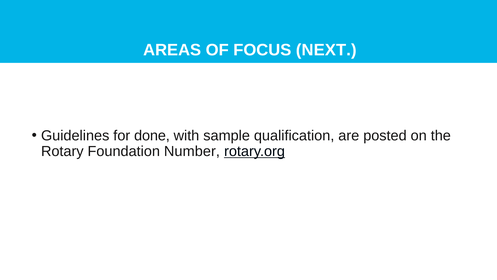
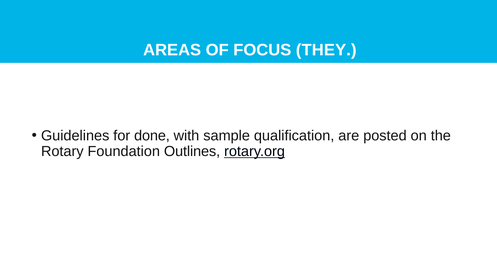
NEXT: NEXT -> THEY
Number: Number -> Outlines
